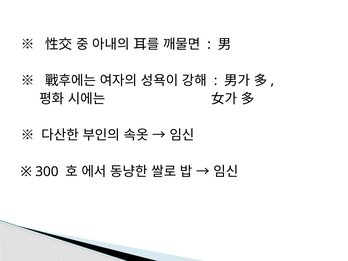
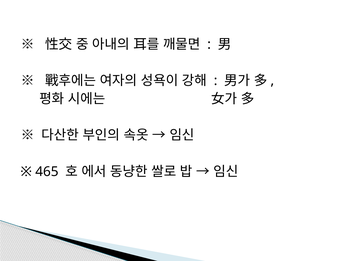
300: 300 -> 465
